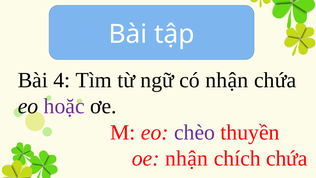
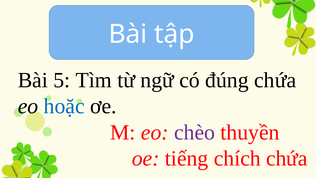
4: 4 -> 5
có nhận: nhận -> đúng
hoặc colour: purple -> blue
oe nhận: nhận -> tiếng
